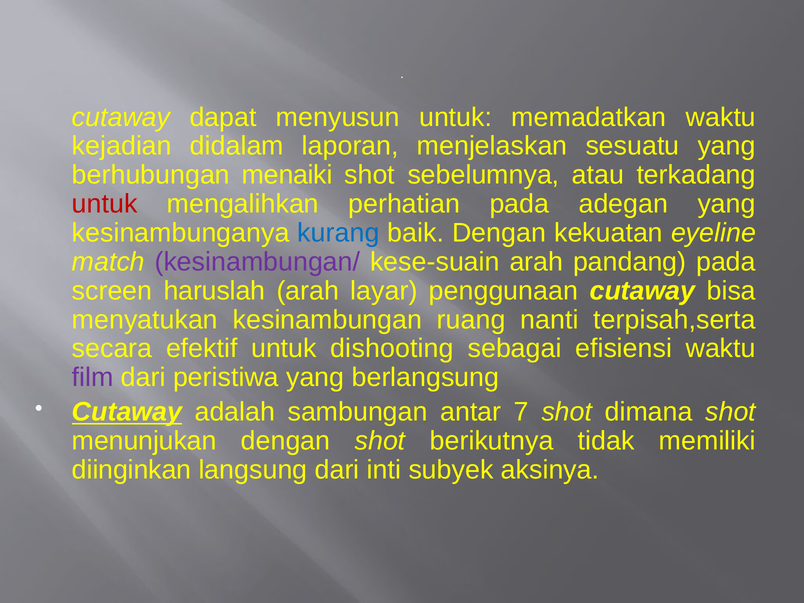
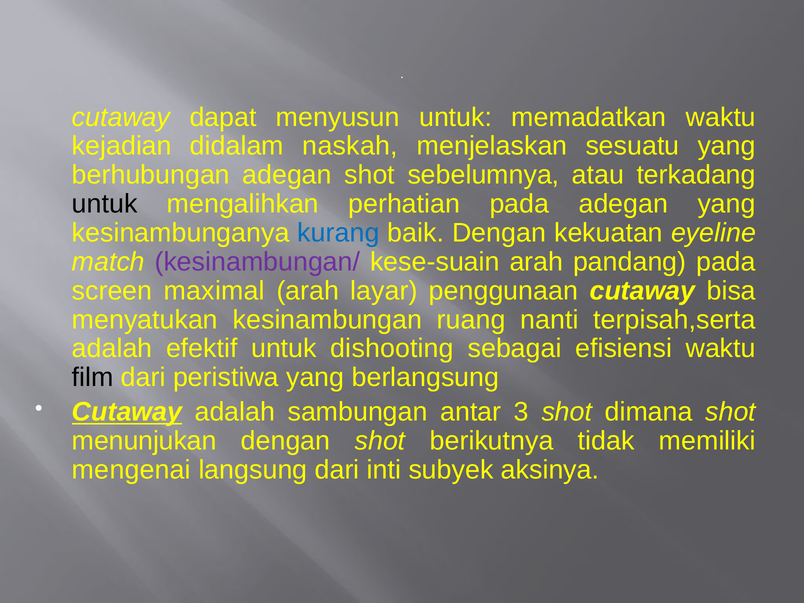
laporan: laporan -> naskah
berhubungan menaiki: menaiki -> adegan
untuk at (105, 204) colour: red -> black
haruslah: haruslah -> maximal
secara at (112, 349): secara -> adalah
film colour: purple -> black
7: 7 -> 3
diinginkan: diinginkan -> mengenai
